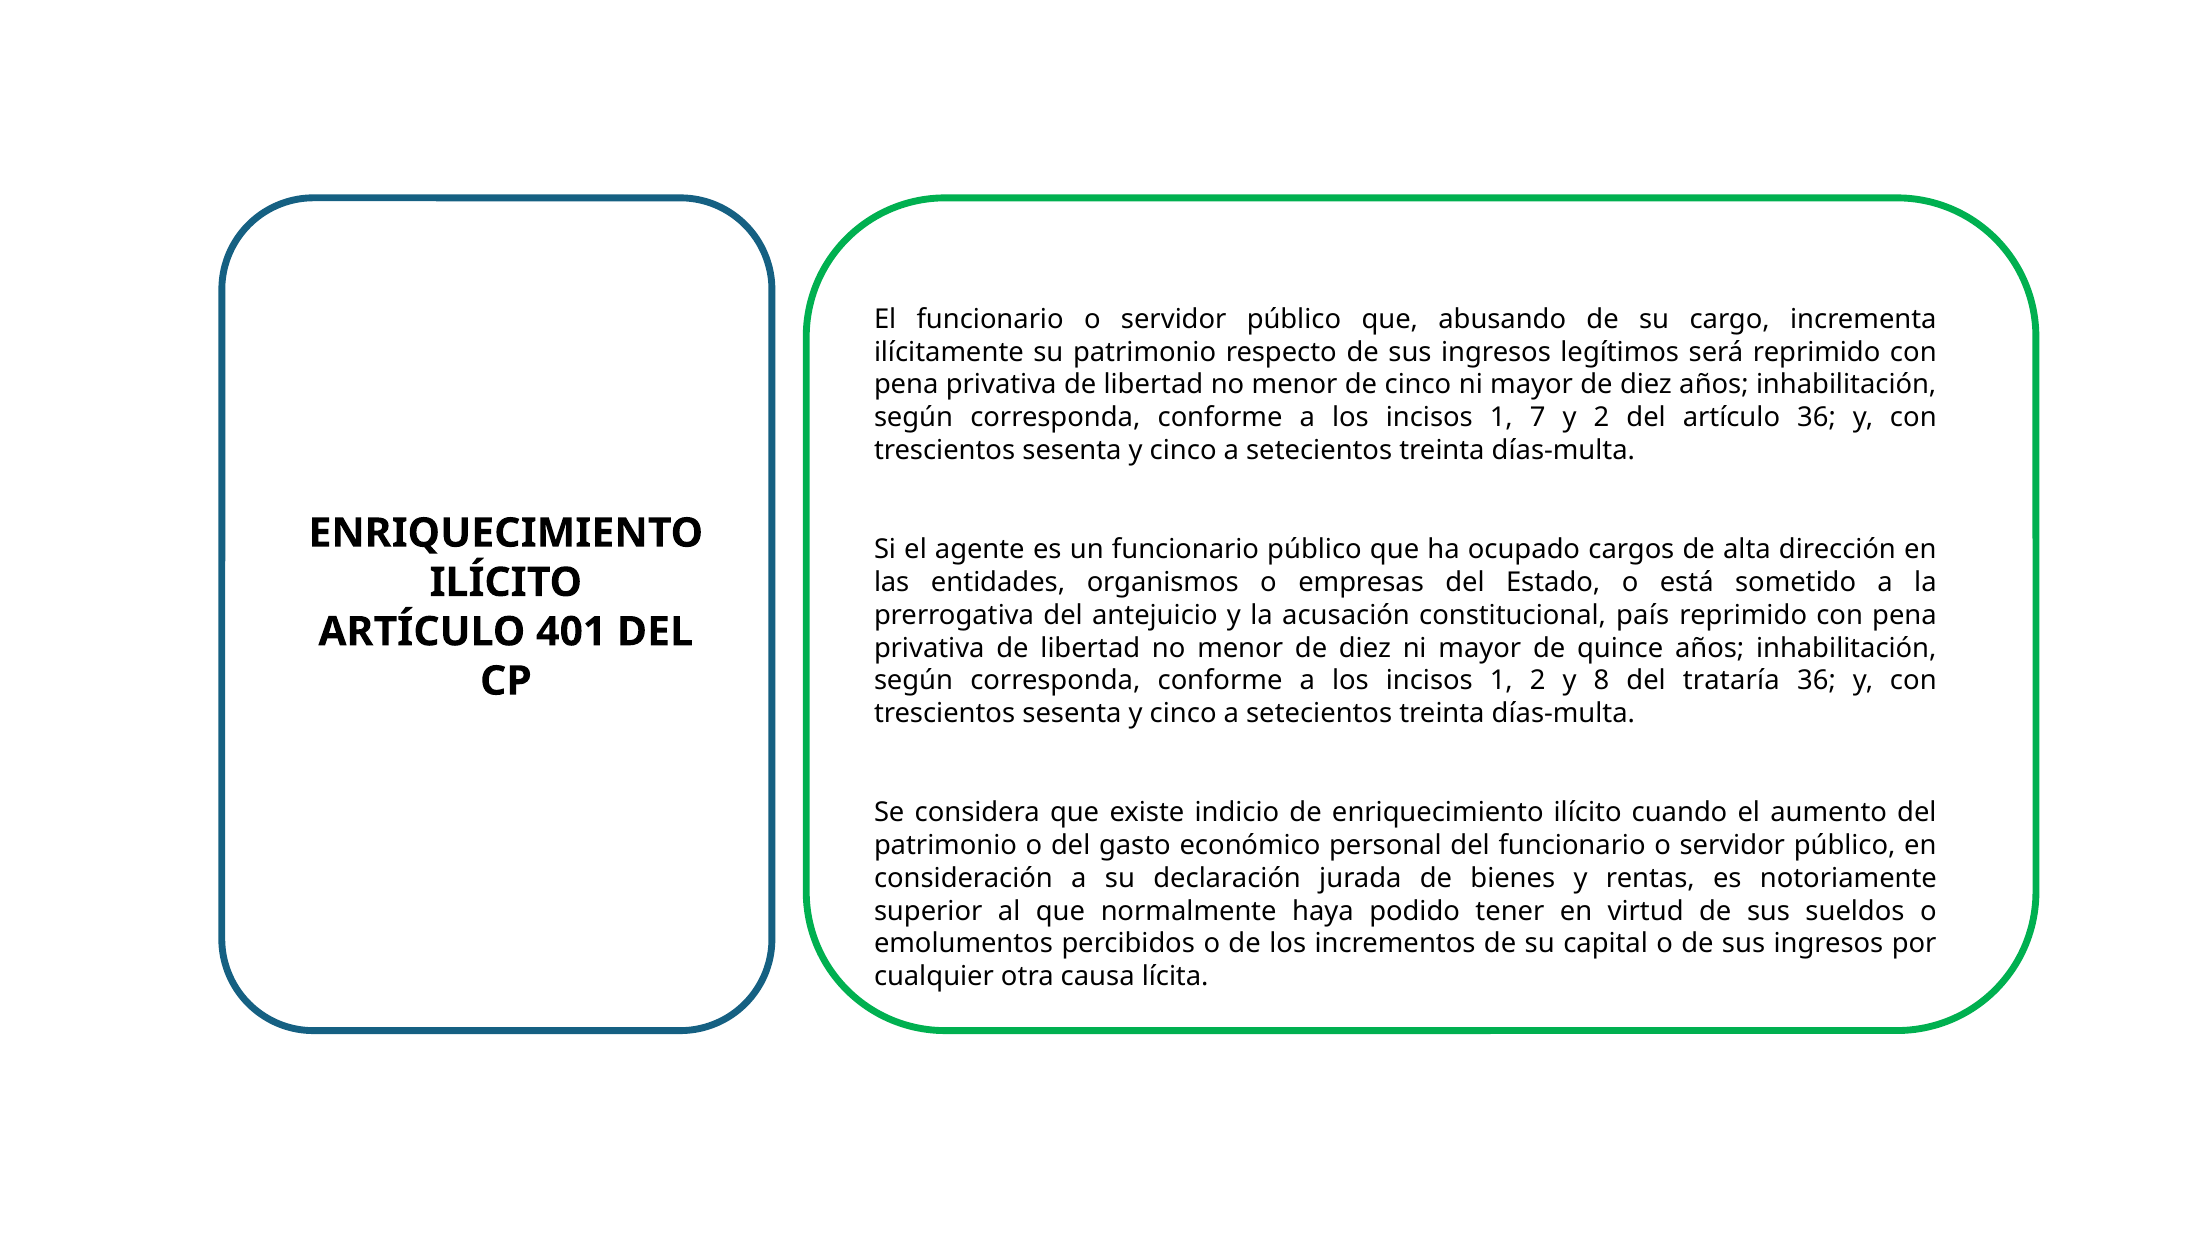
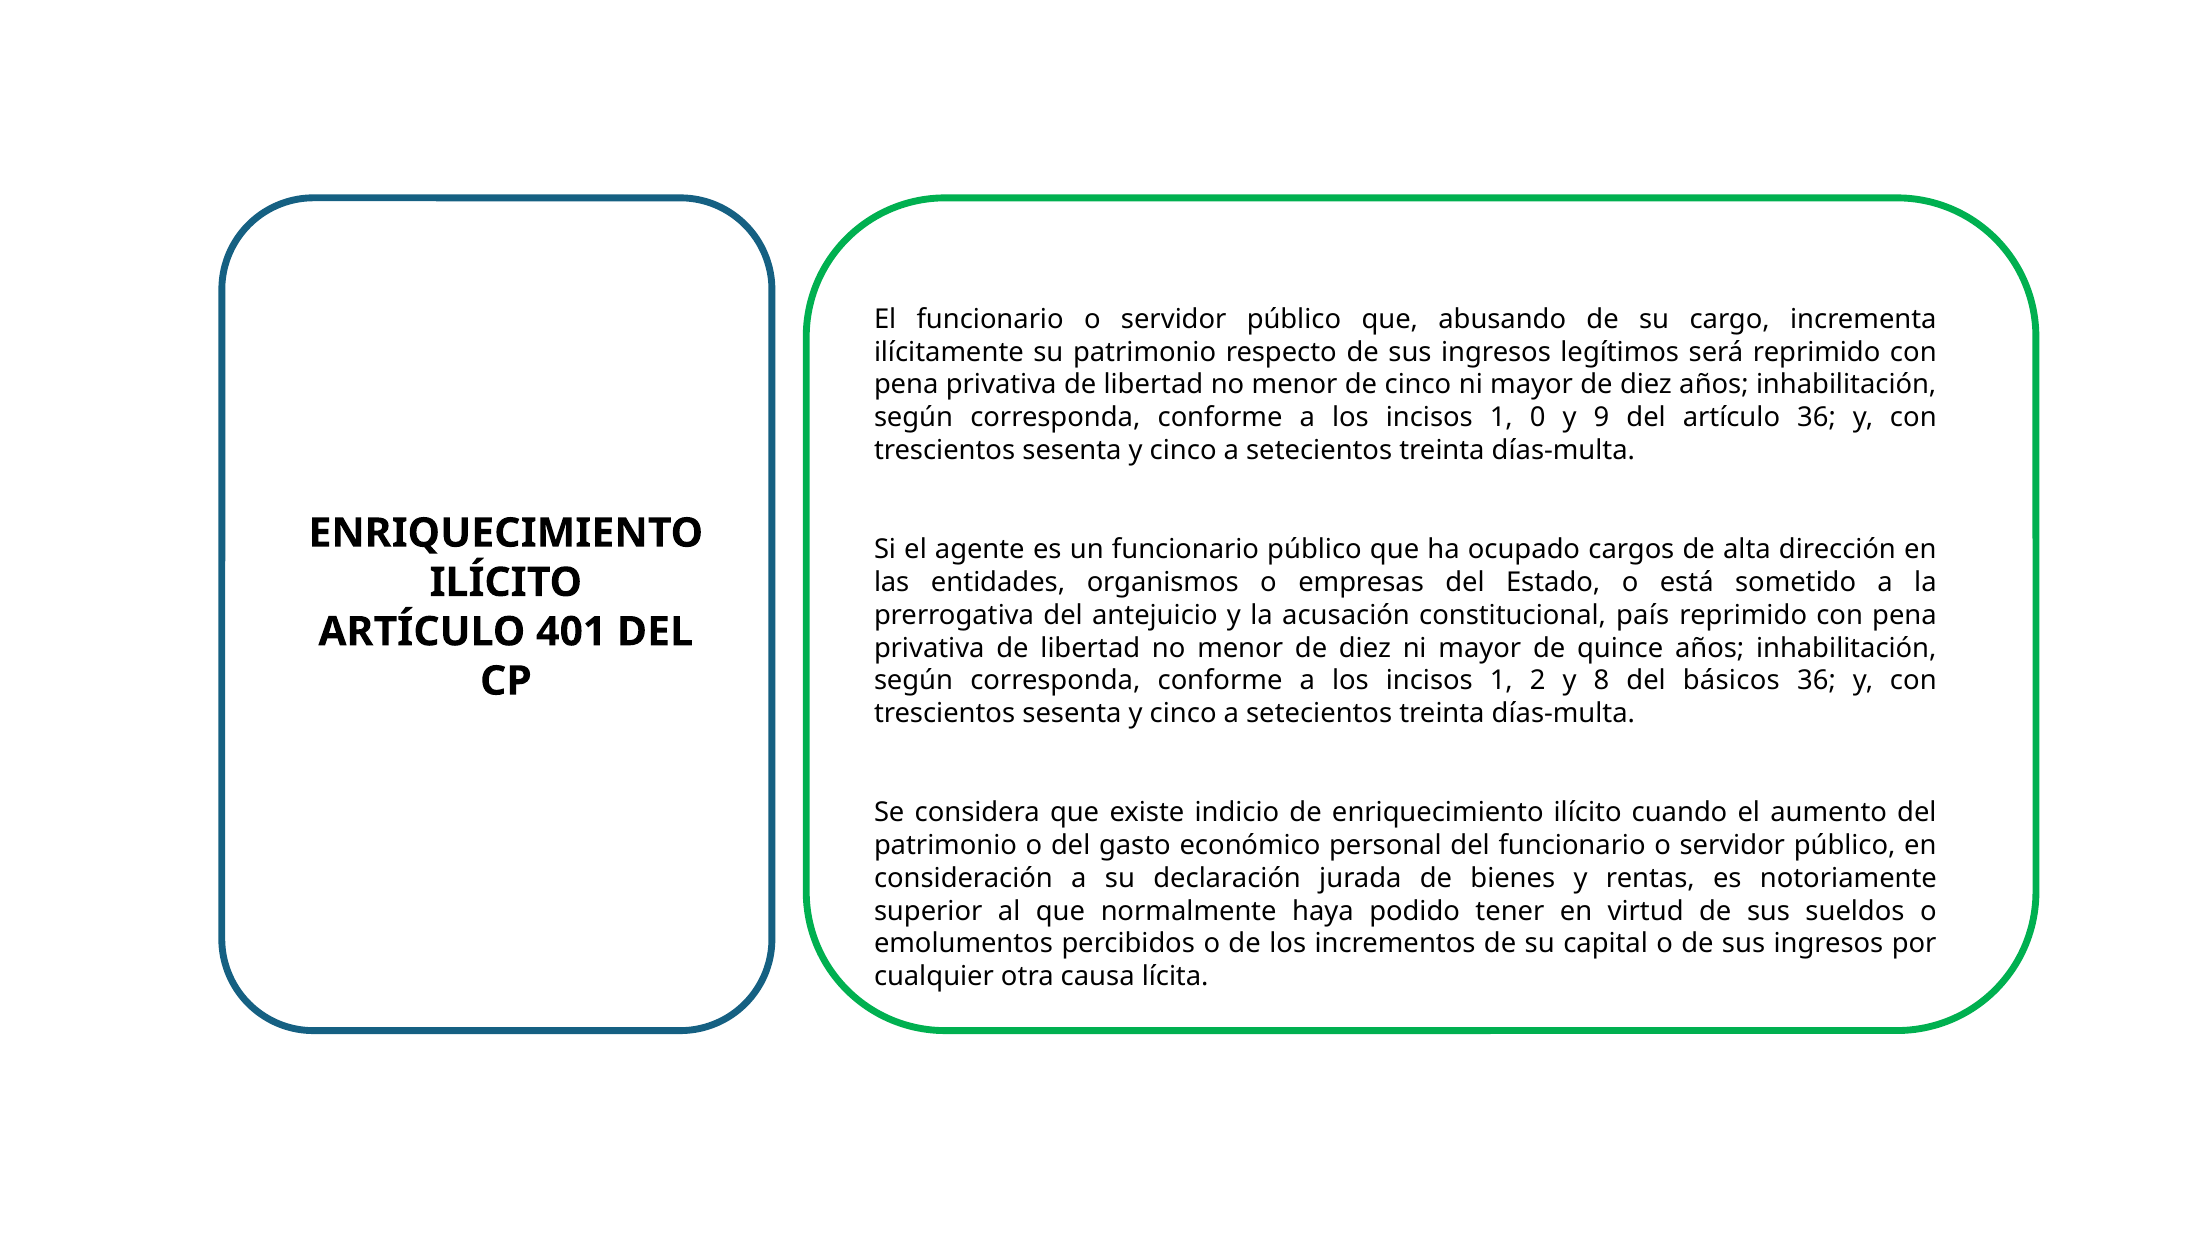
7: 7 -> 0
y 2: 2 -> 9
trataría: trataría -> básicos
